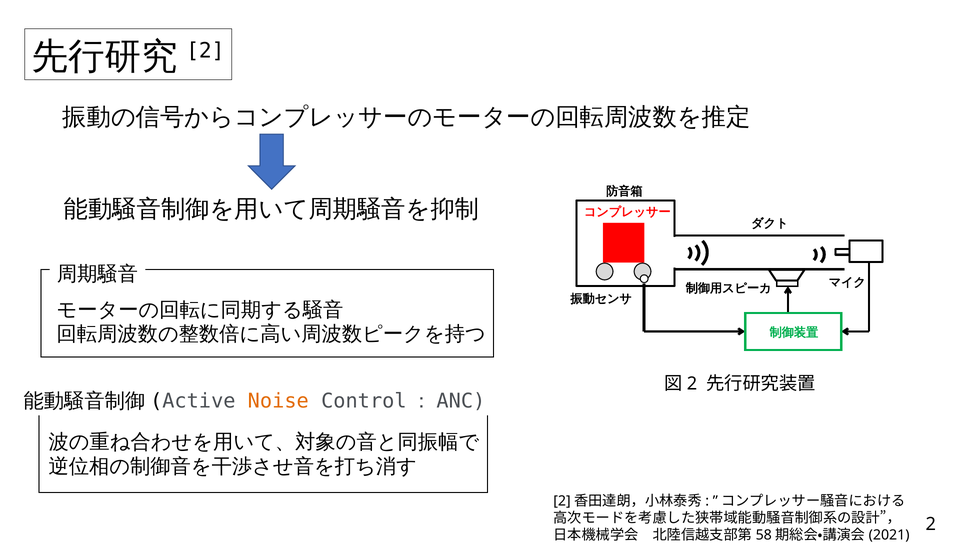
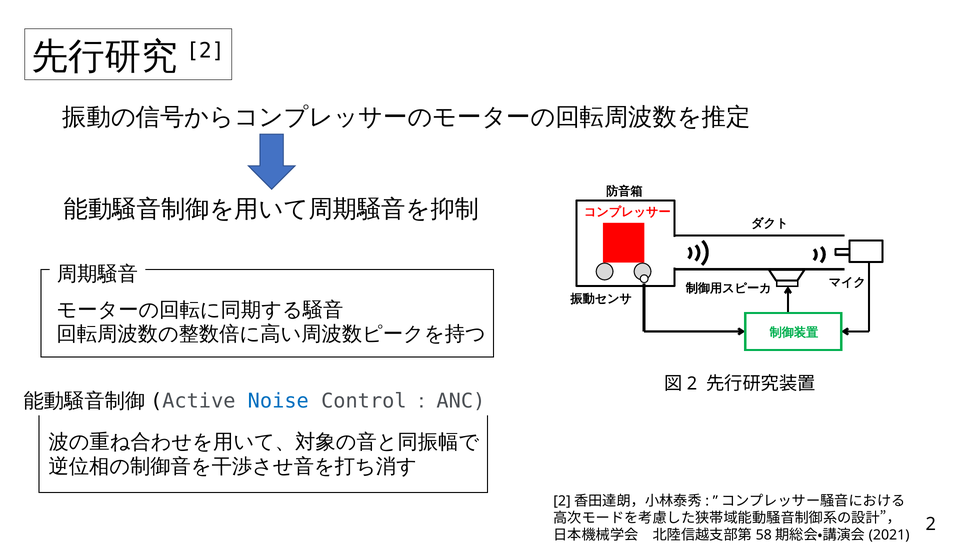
Noise colour: orange -> blue
